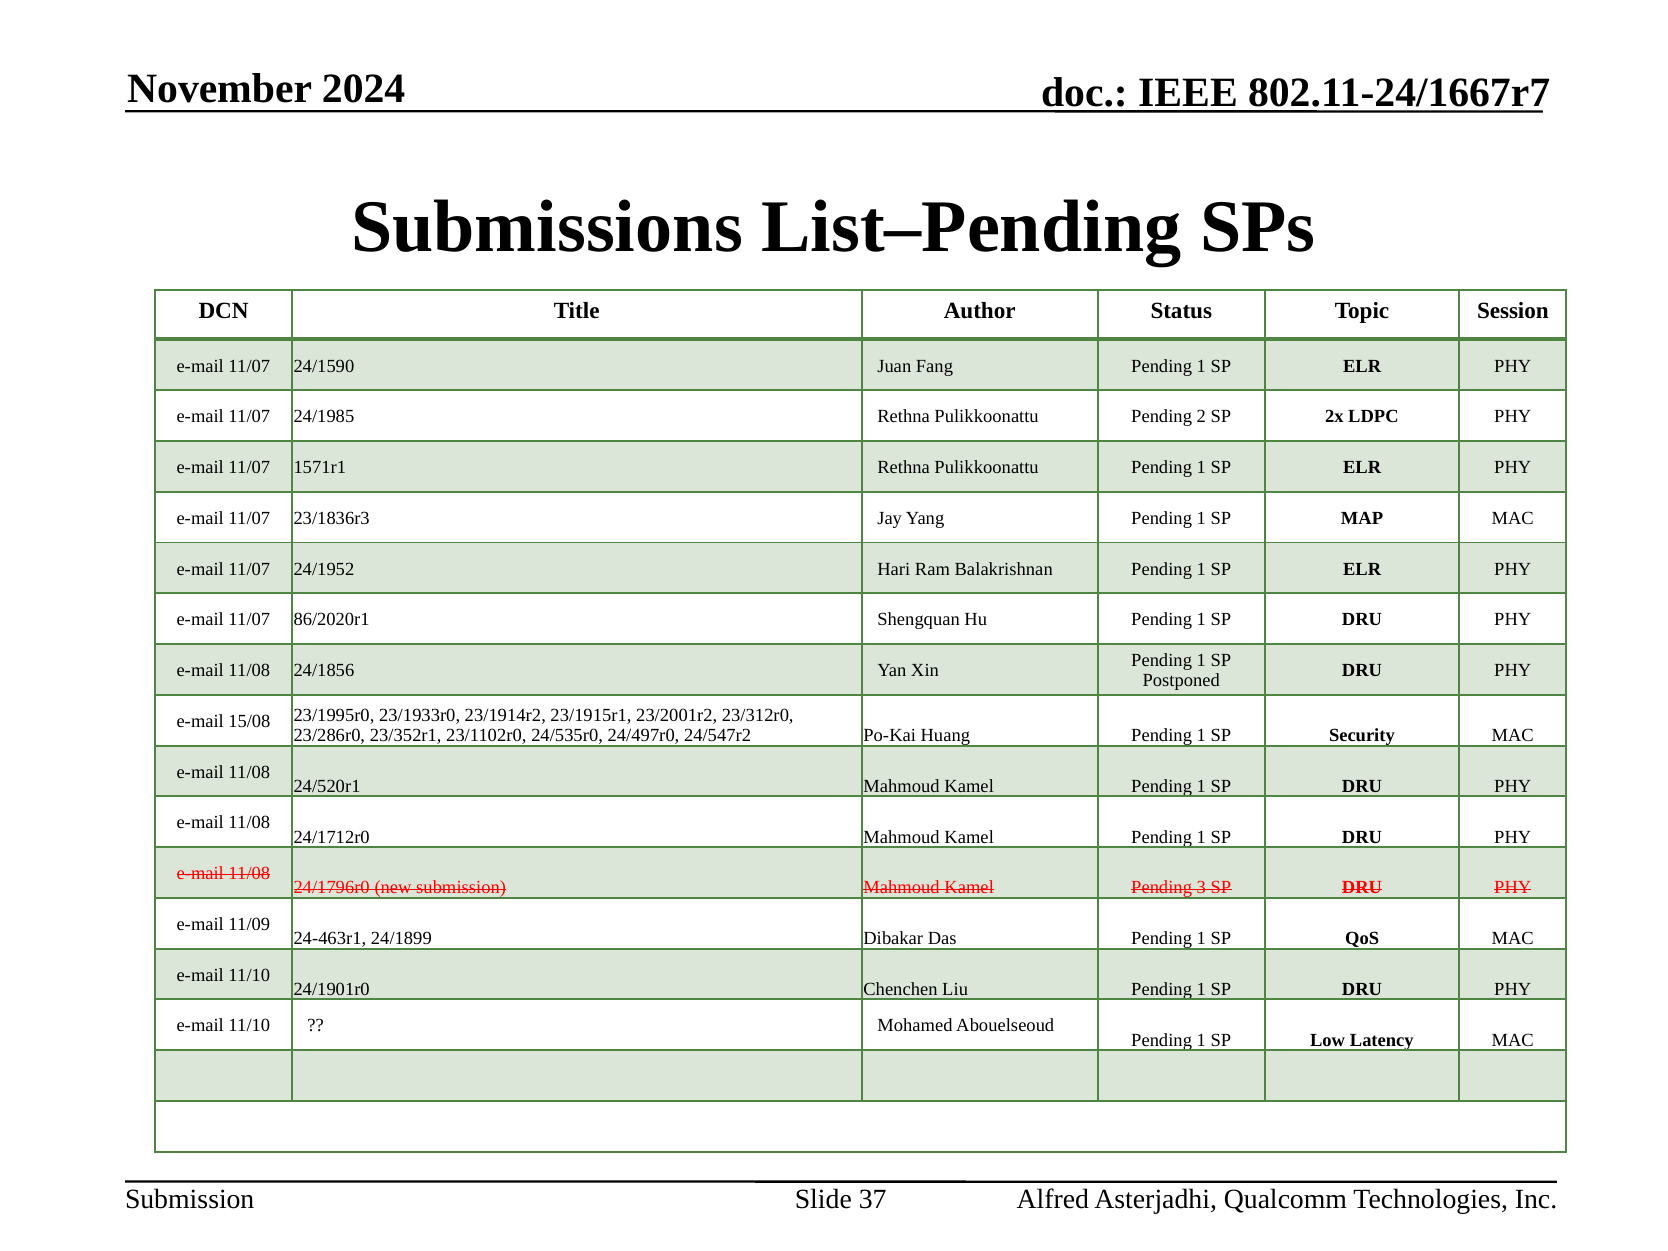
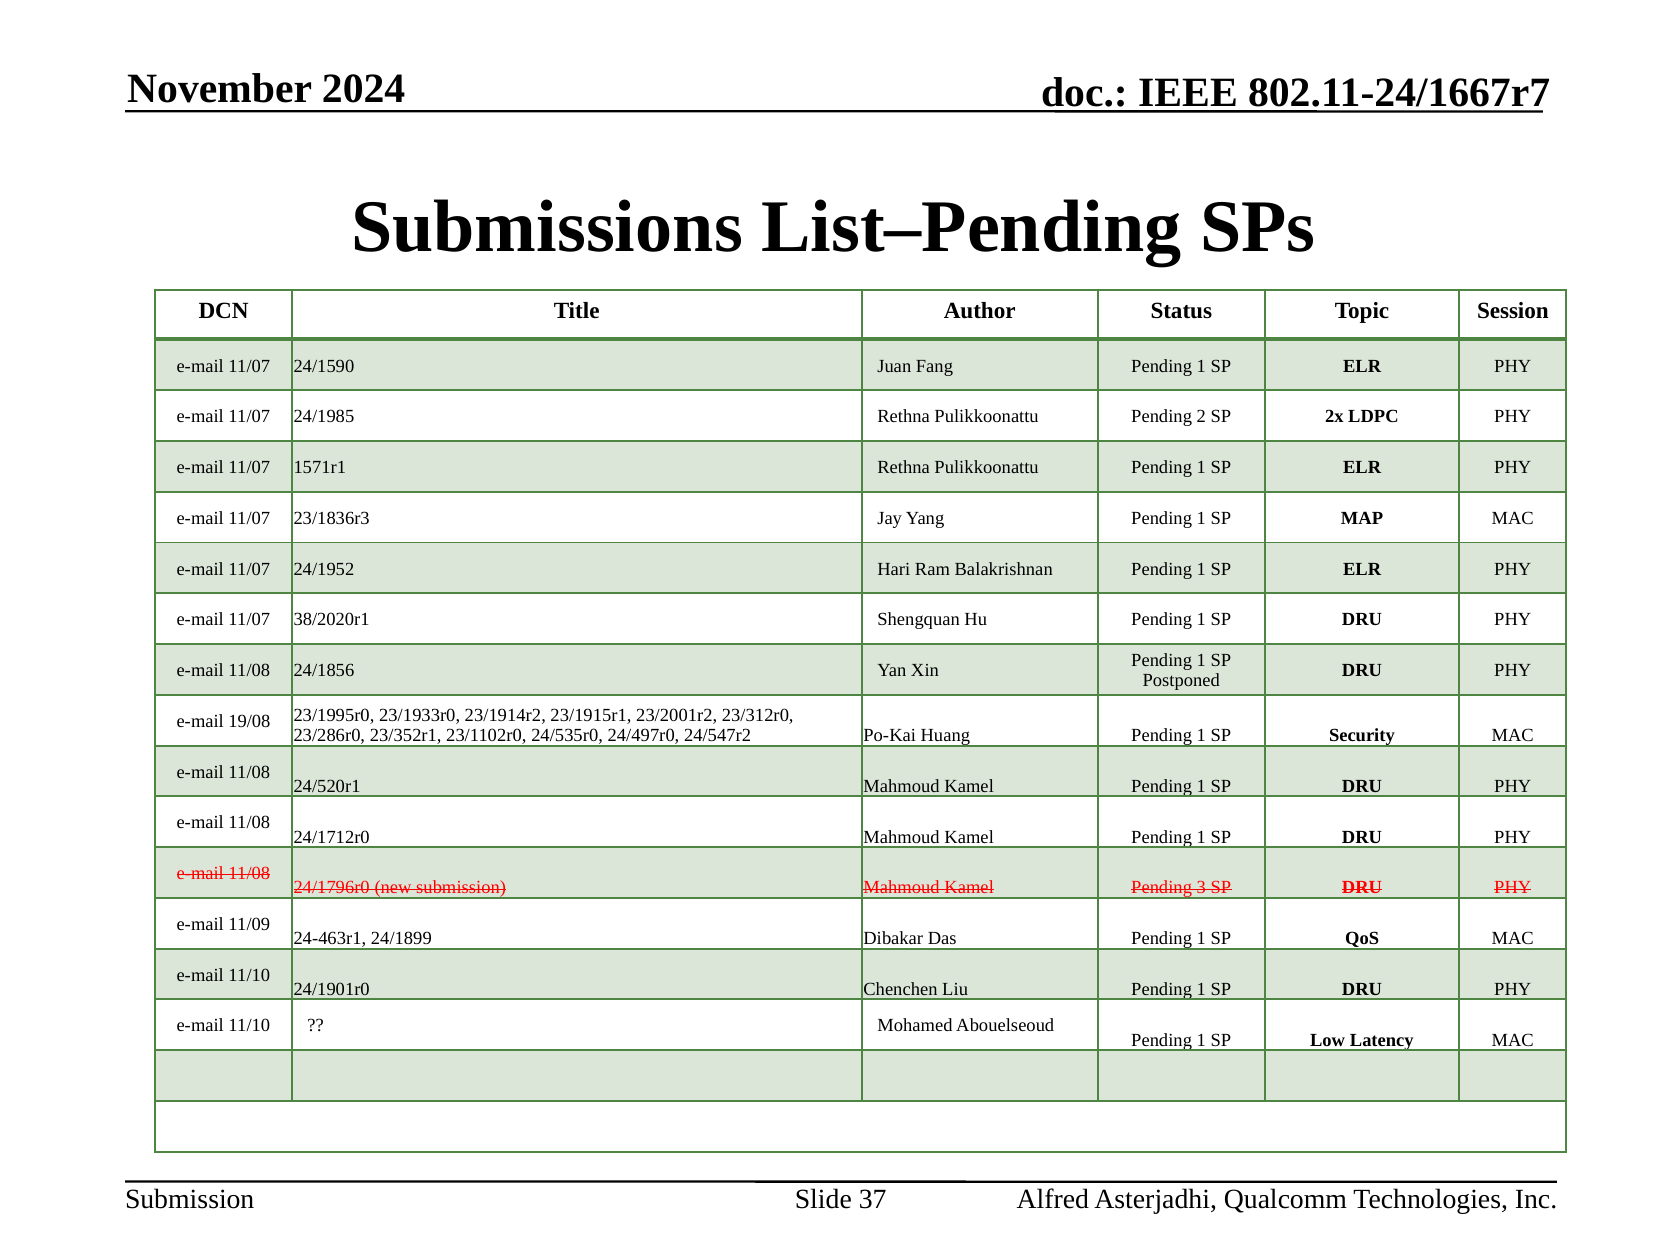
86/2020r1: 86/2020r1 -> 38/2020r1
15/08: 15/08 -> 19/08
